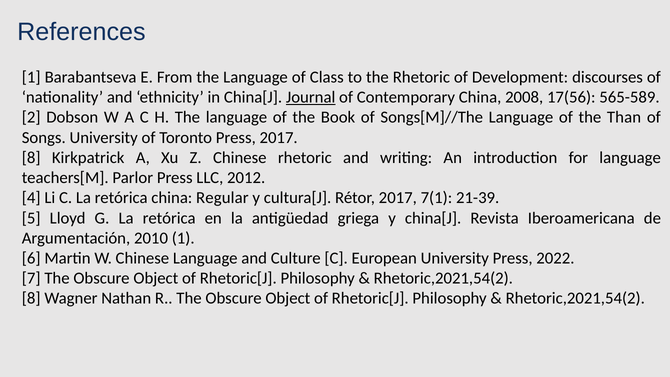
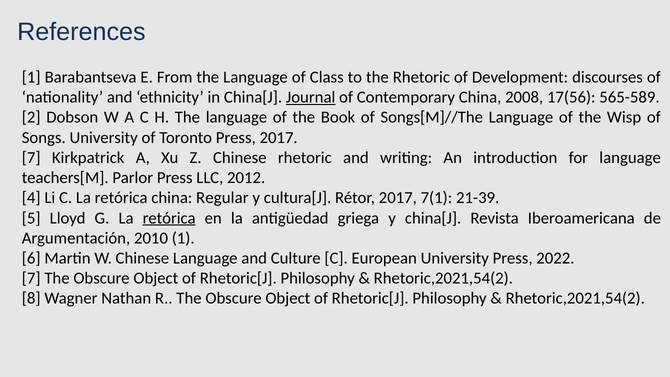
Than: Than -> Wisp
8 at (31, 158): 8 -> 7
retórica at (169, 218) underline: none -> present
